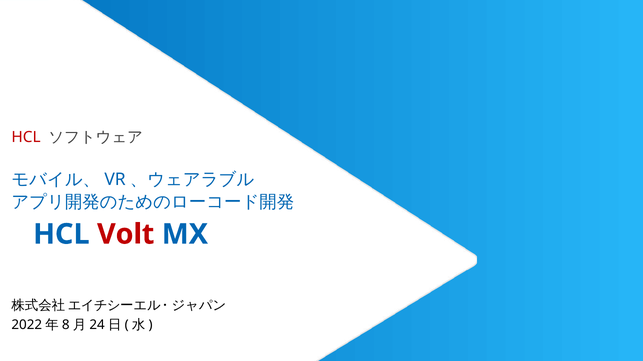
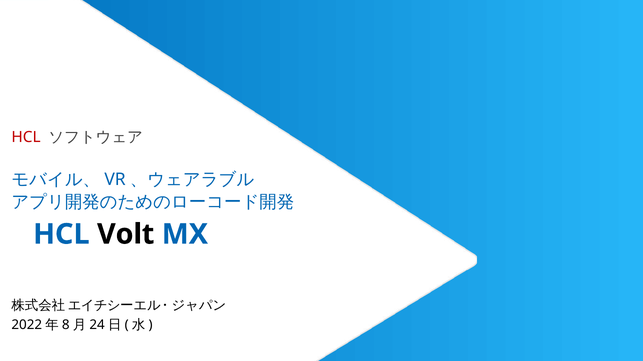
Volt colour: red -> black
